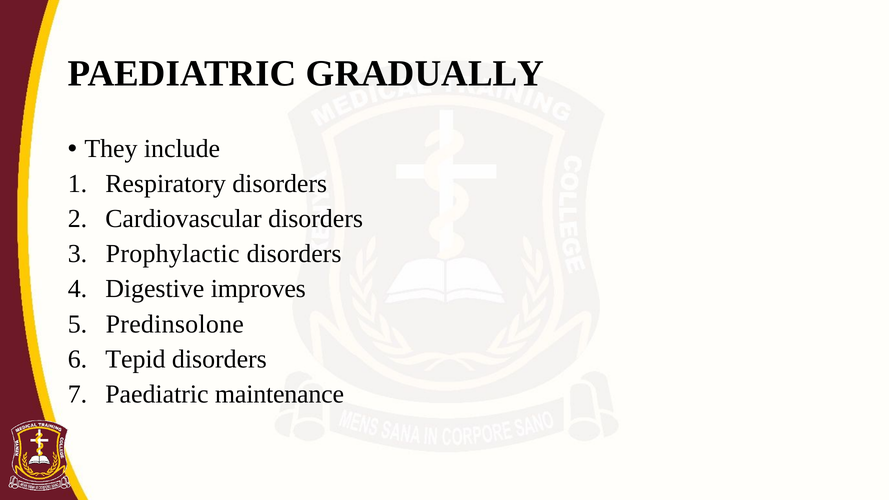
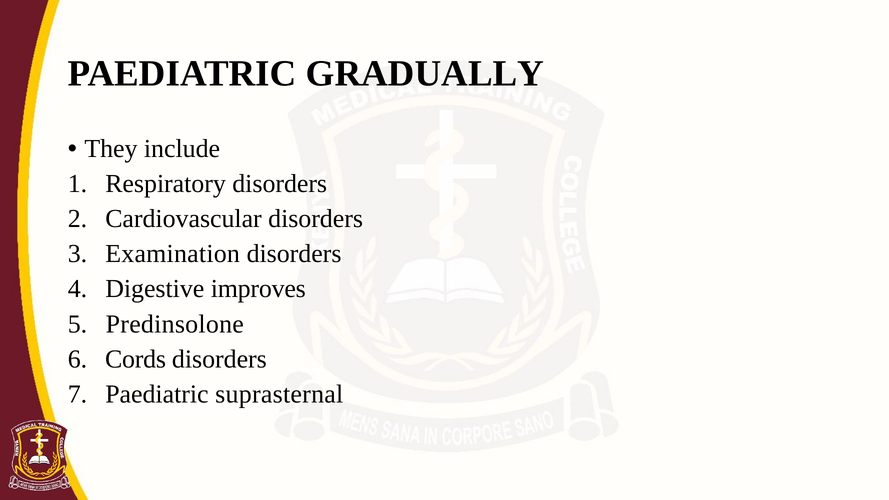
Prophylactic: Prophylactic -> Examination
Tepid: Tepid -> Cords
maintenance: maintenance -> suprasternal
